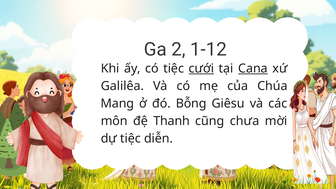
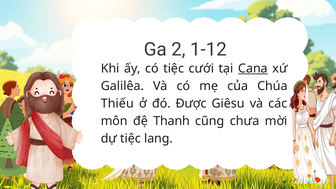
cưới underline: present -> none
Mang: Mang -> Thiếu
Bỗng: Bỗng -> Được
diễn: diễn -> lang
